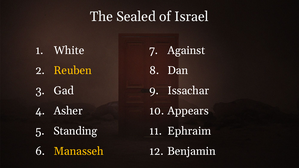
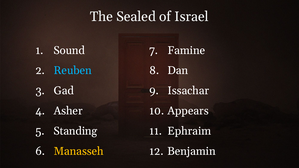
White: White -> Sound
Against: Against -> Famine
Reuben colour: yellow -> light blue
